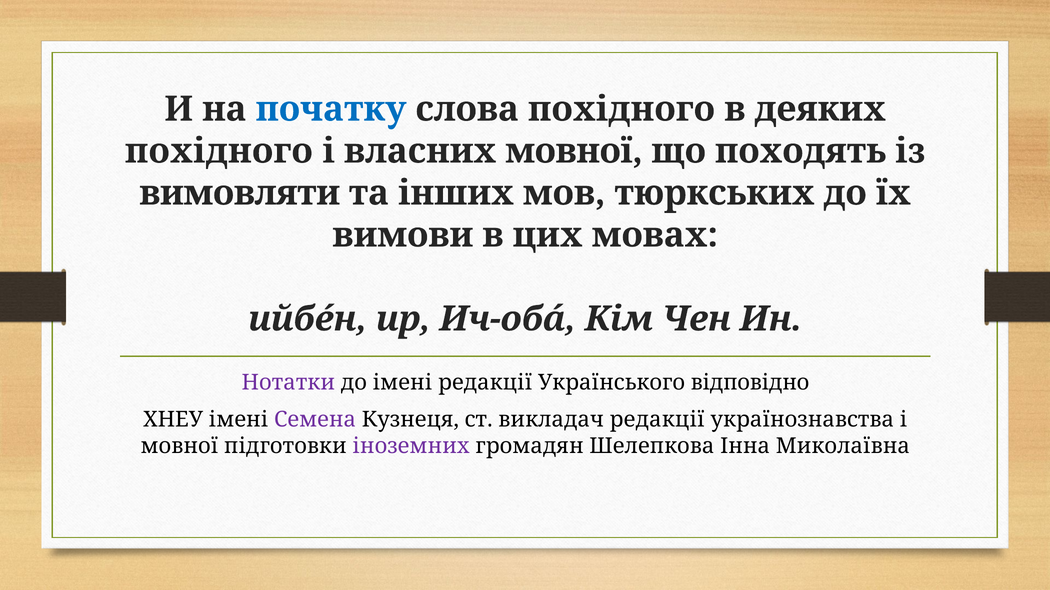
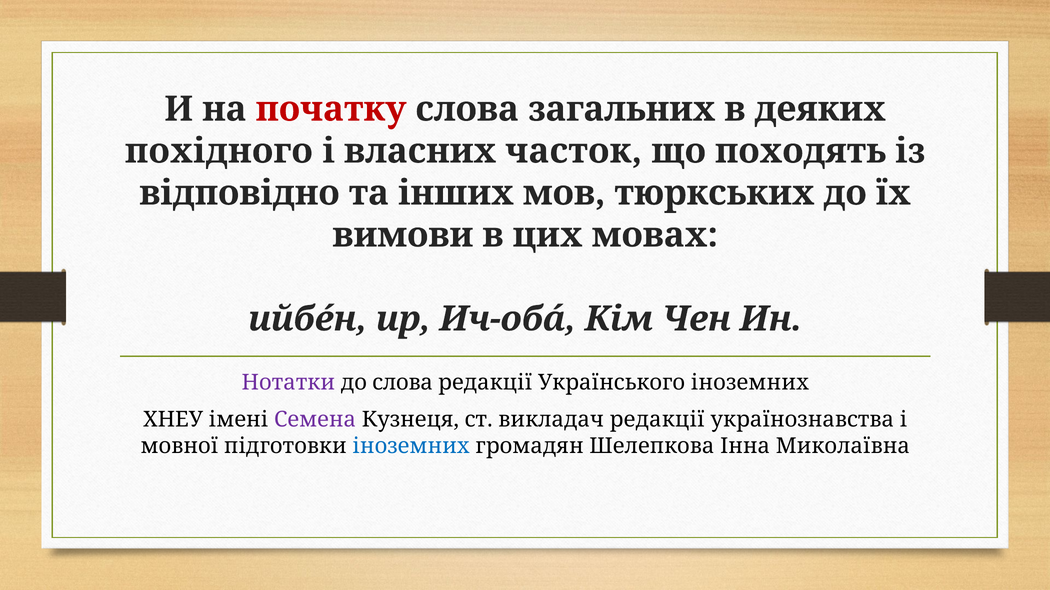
початку colour: blue -> red
слова похідного: похідного -> загальних
власних мовної: мовної -> часток
вимовляти: вимовляти -> відповідно
до імені: імені -> слова
Українського відповідно: відповідно -> іноземних
іноземних at (411, 447) colour: purple -> blue
